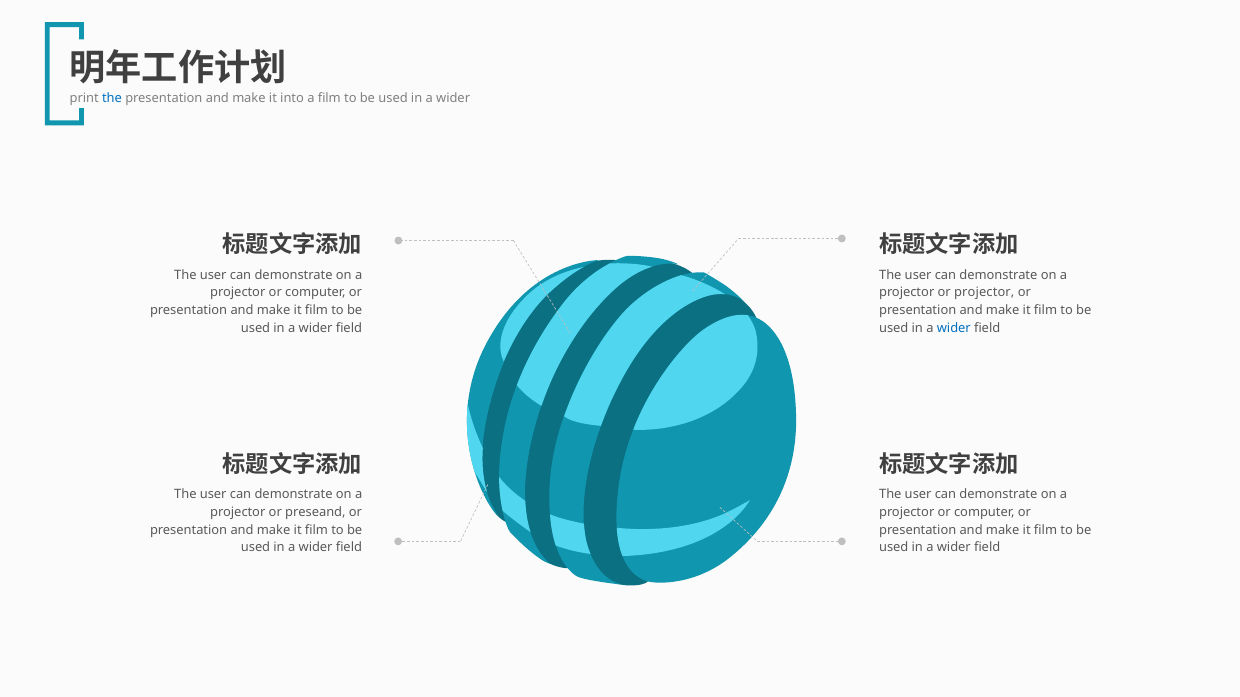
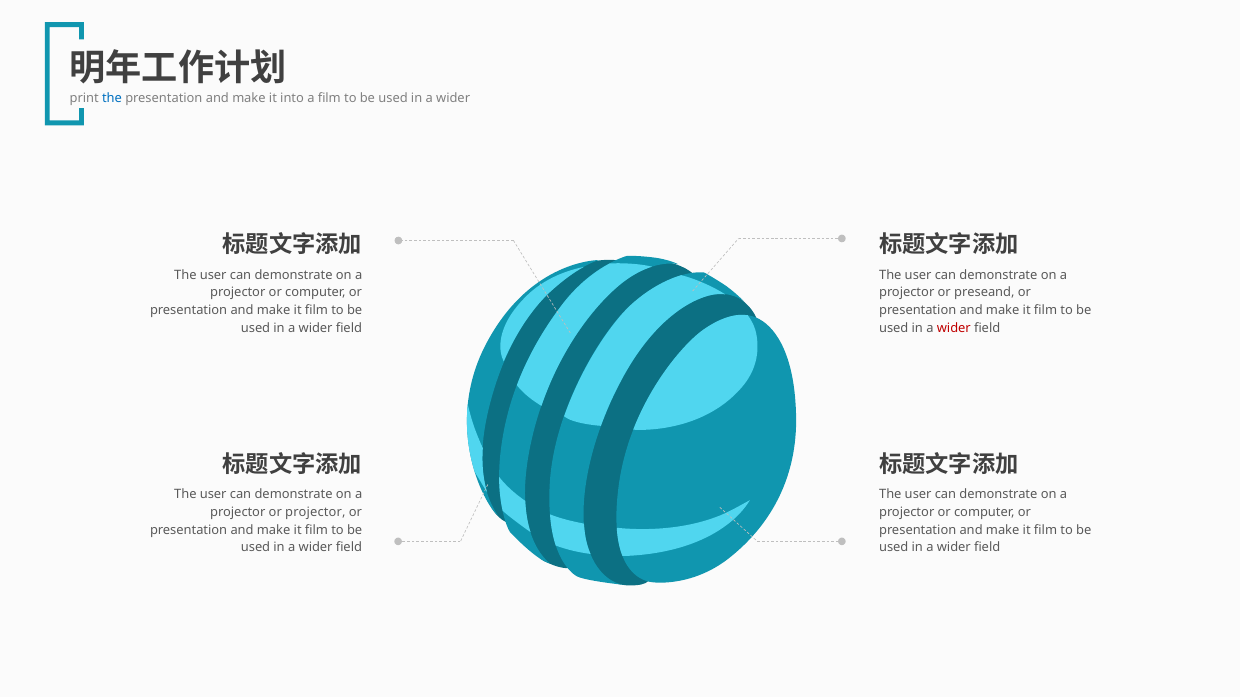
or projector: projector -> preseand
wider at (954, 328) colour: blue -> red
or preseand: preseand -> projector
